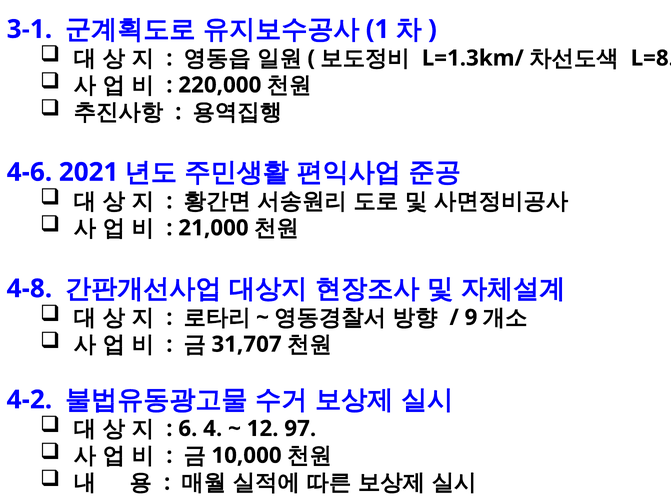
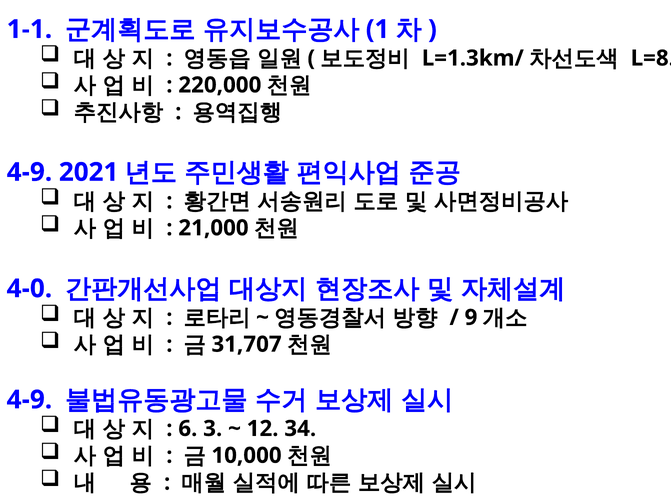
3-1: 3-1 -> 1-1
4-6 at (29, 172): 4-6 -> 4-9
4-8: 4-8 -> 4-0
4-2 at (29, 399): 4-2 -> 4-9
4: 4 -> 3
97: 97 -> 34
